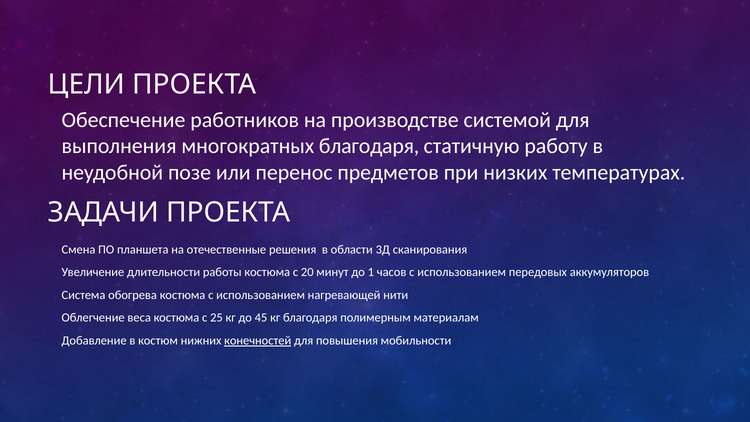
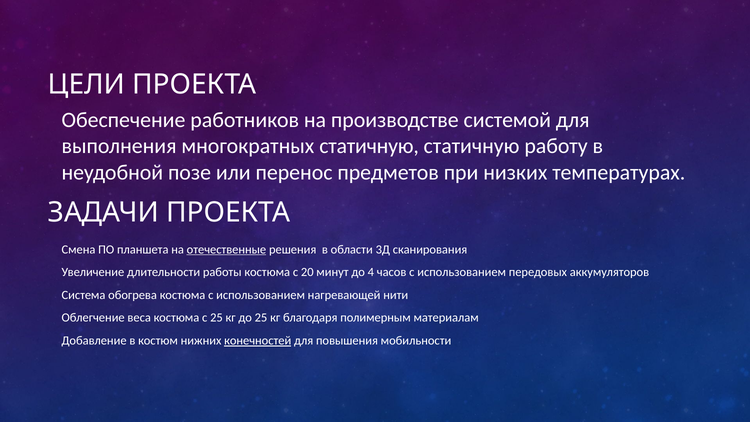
многократных благодаря: благодаря -> статичную
отечественные underline: none -> present
1: 1 -> 4
до 45: 45 -> 25
